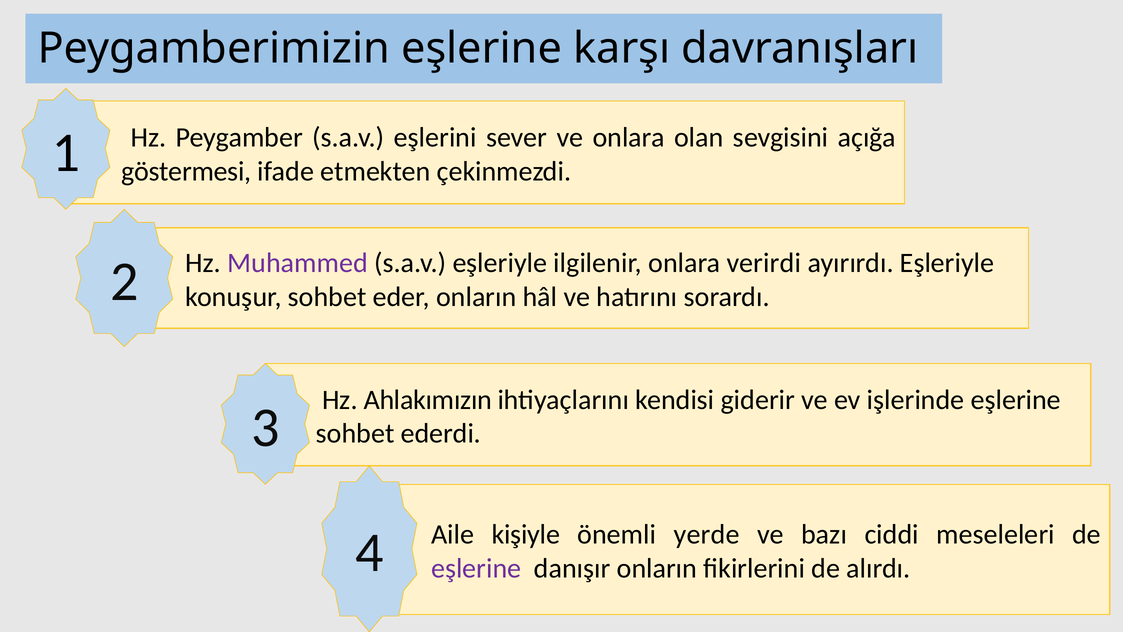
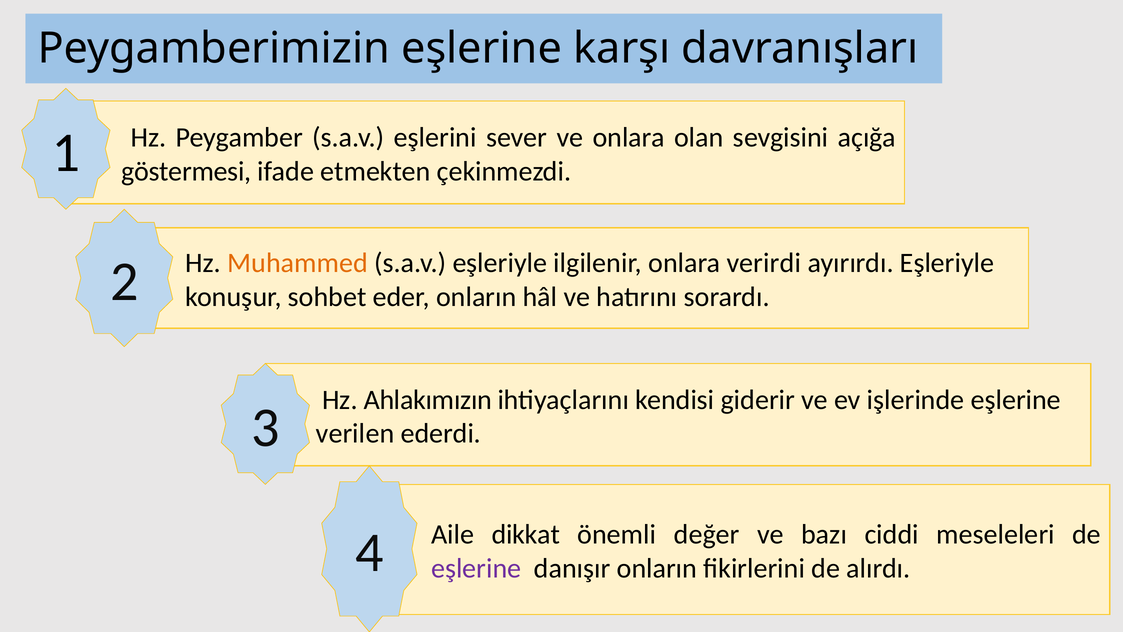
Muhammed colour: purple -> orange
sohbet at (355, 433): sohbet -> verilen
kişiyle: kişiyle -> dikkat
yerde: yerde -> değer
